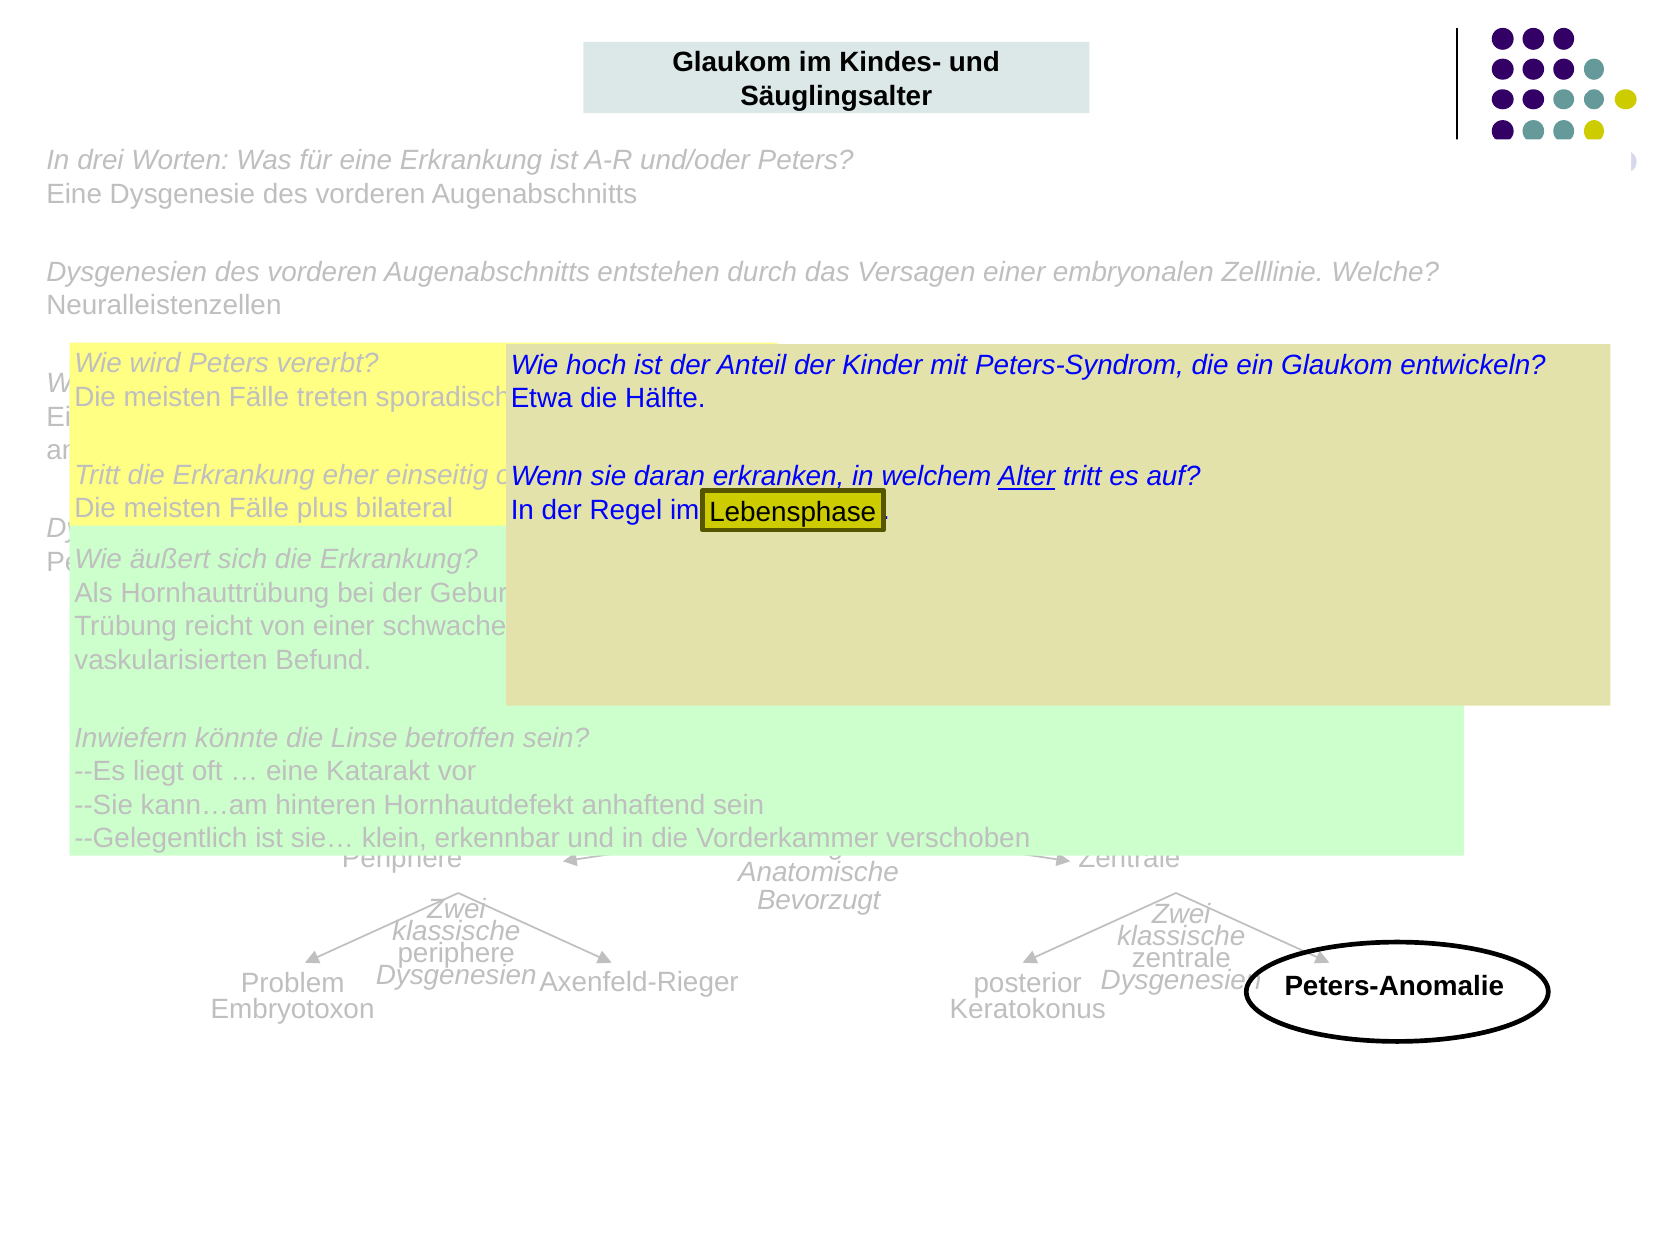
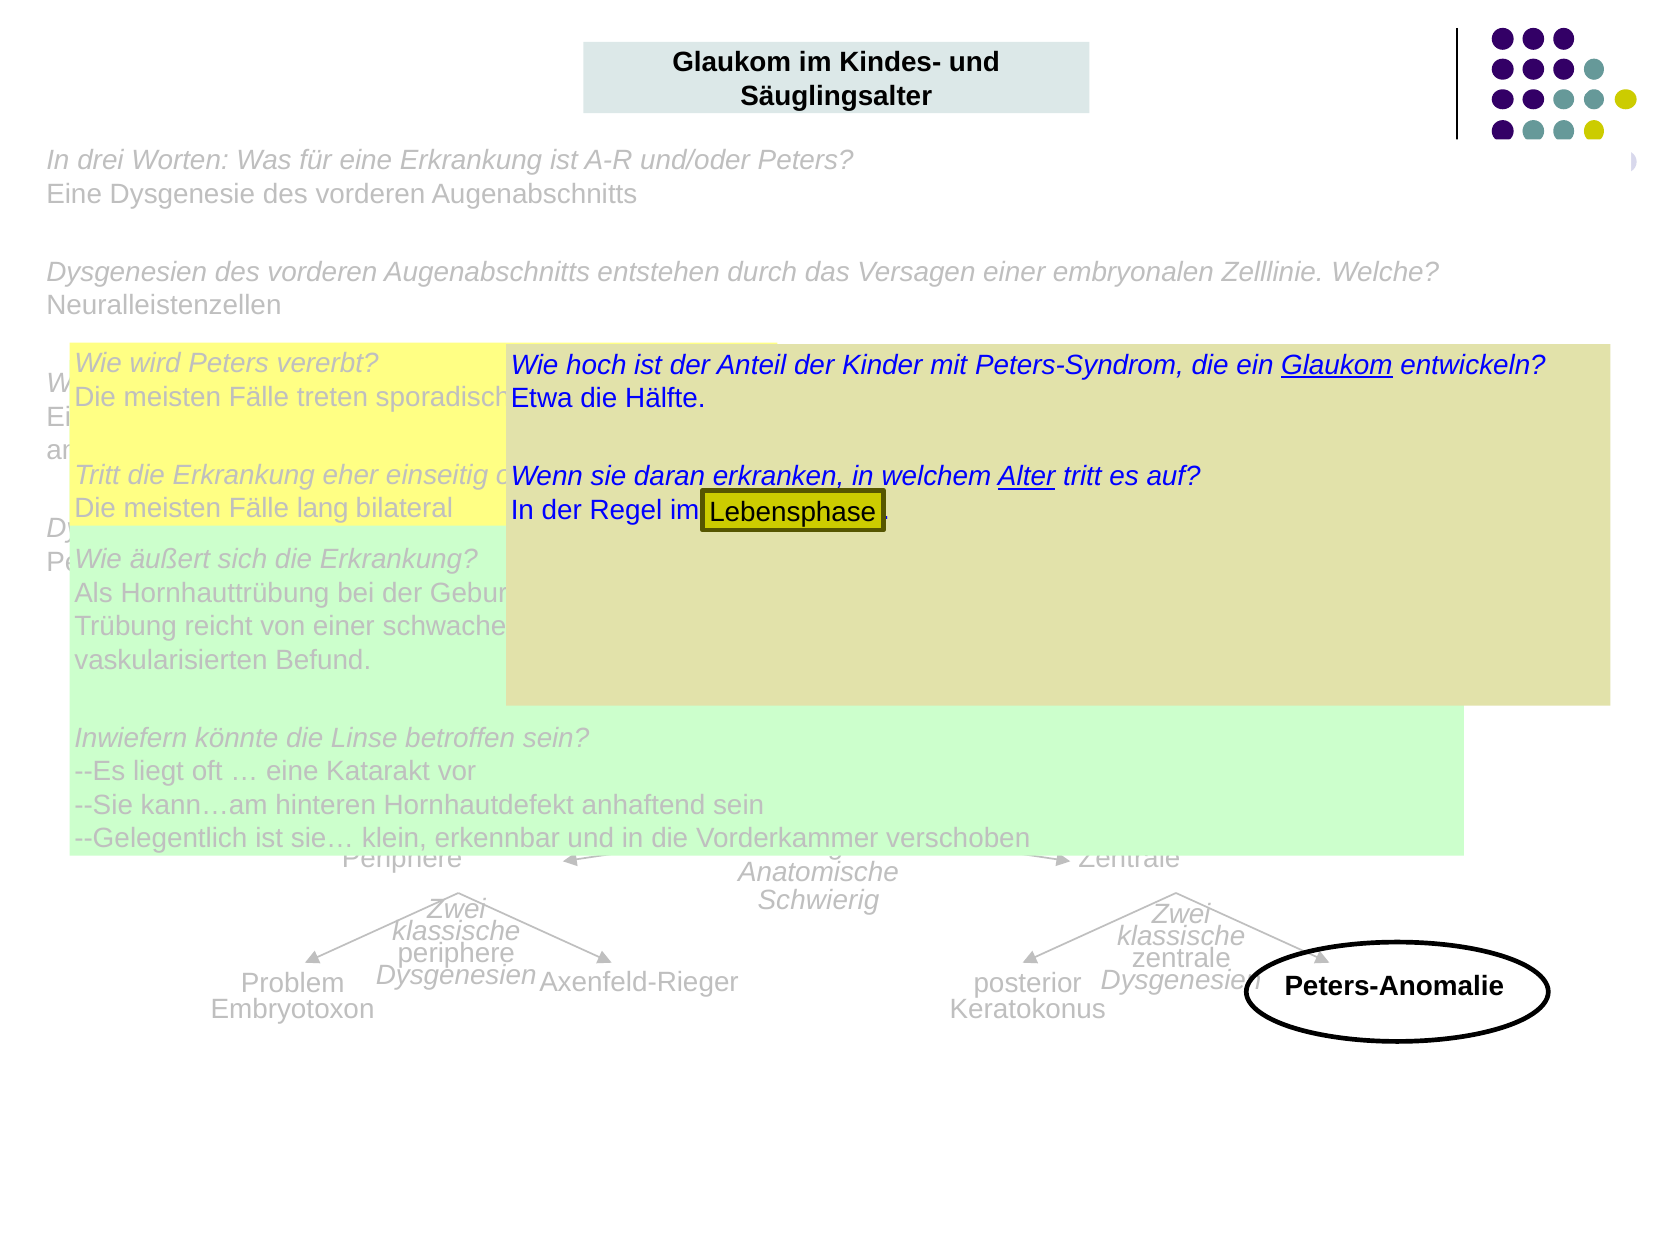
Glaukom at (1337, 365) underline: none -> present
plus: plus -> lang
Bevorzugt at (819, 900): Bevorzugt -> Schwierig
